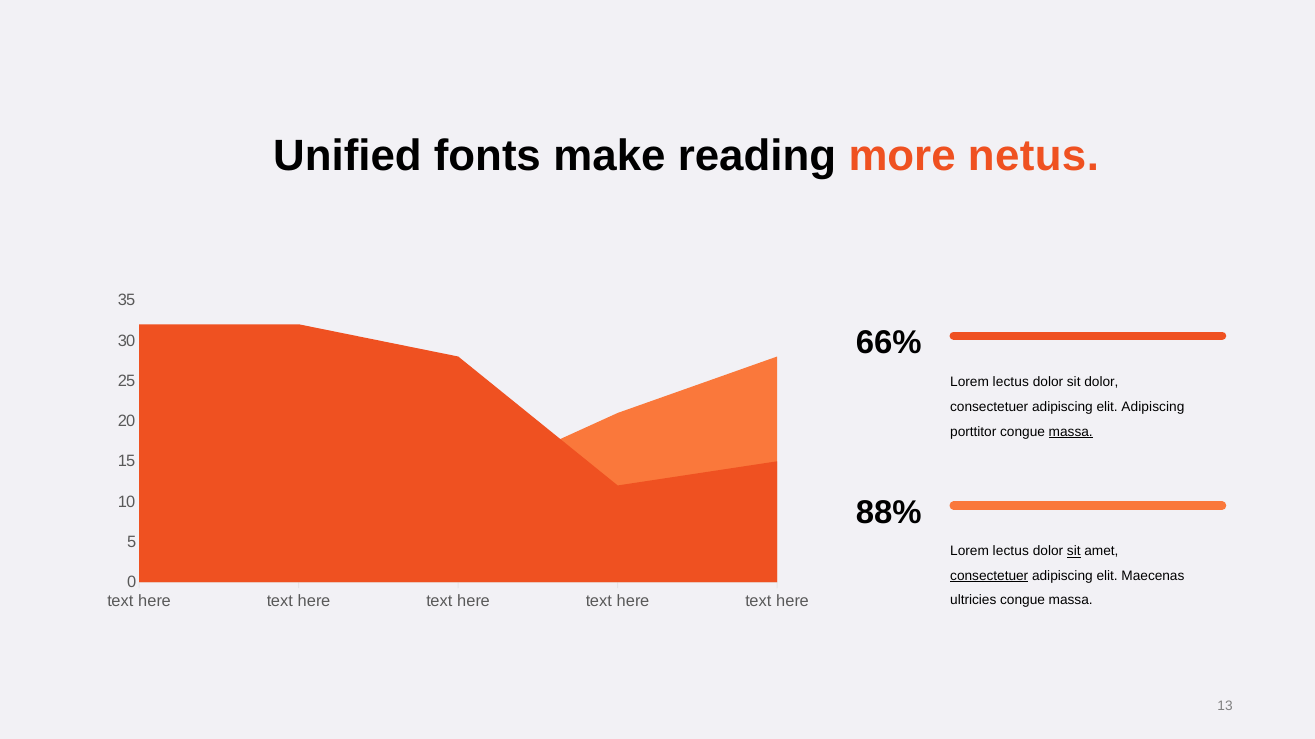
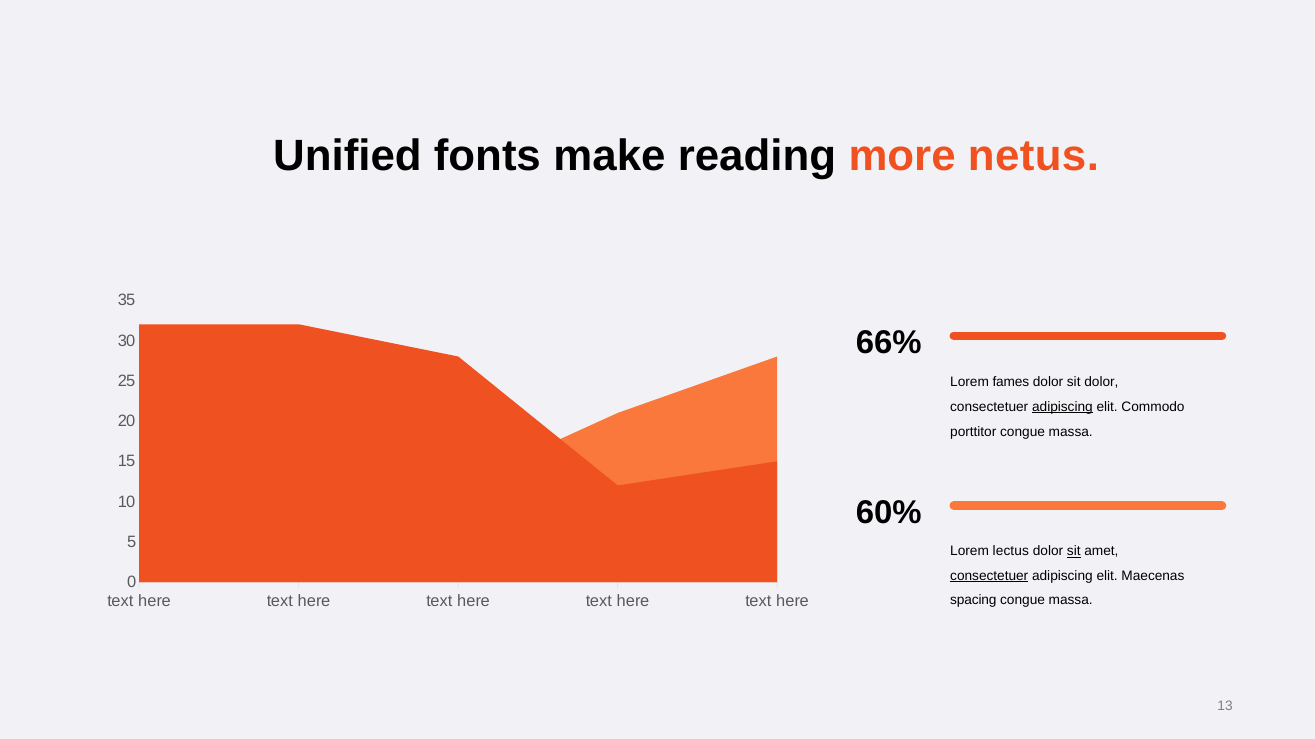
lectus at (1011, 383): lectus -> fames
adipiscing at (1062, 407) underline: none -> present
elit Adipiscing: Adipiscing -> Commodo
massa at (1071, 432) underline: present -> none
88%: 88% -> 60%
ultricies: ultricies -> spacing
